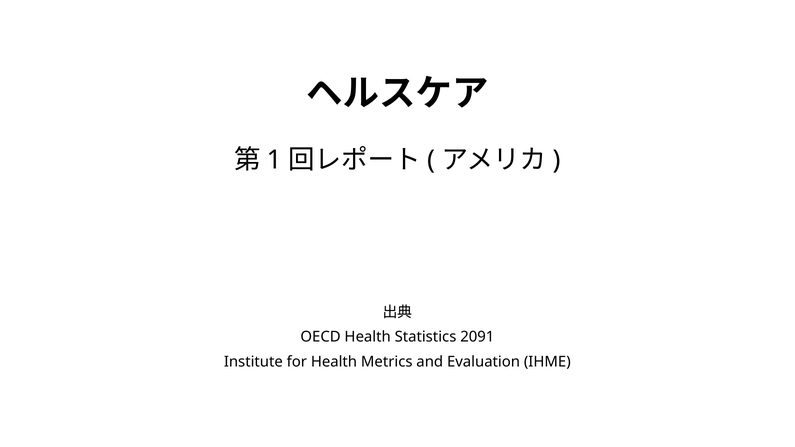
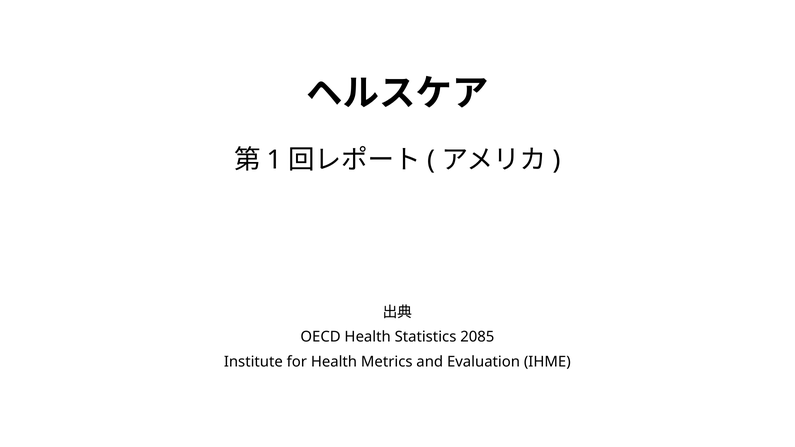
2091: 2091 -> 2085
